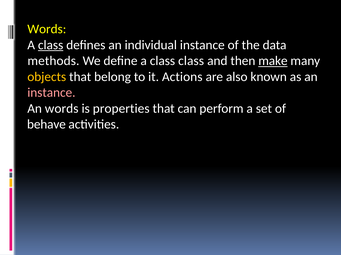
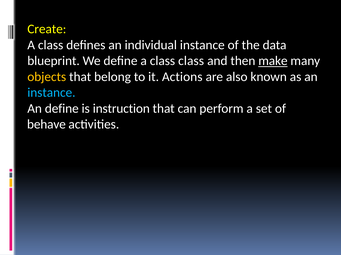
Words at (47, 29): Words -> Create
class at (51, 45) underline: present -> none
methods: methods -> blueprint
instance at (51, 93) colour: pink -> light blue
An words: words -> define
properties: properties -> instruction
